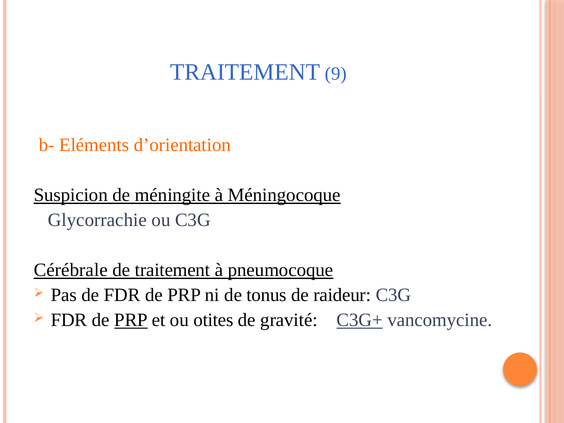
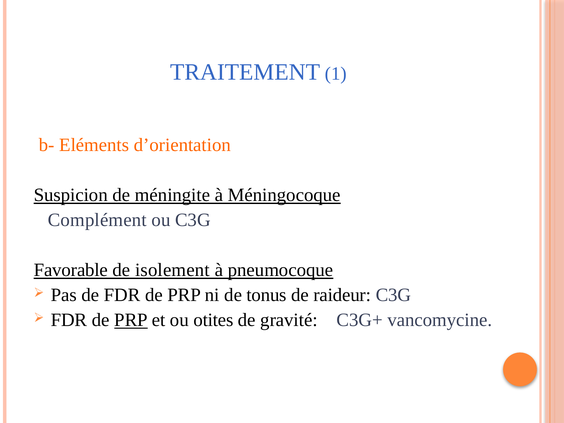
9: 9 -> 1
Glycorrachie: Glycorrachie -> Complément
Cérébrale: Cérébrale -> Favorable
de traitement: traitement -> isolement
C3G+ underline: present -> none
